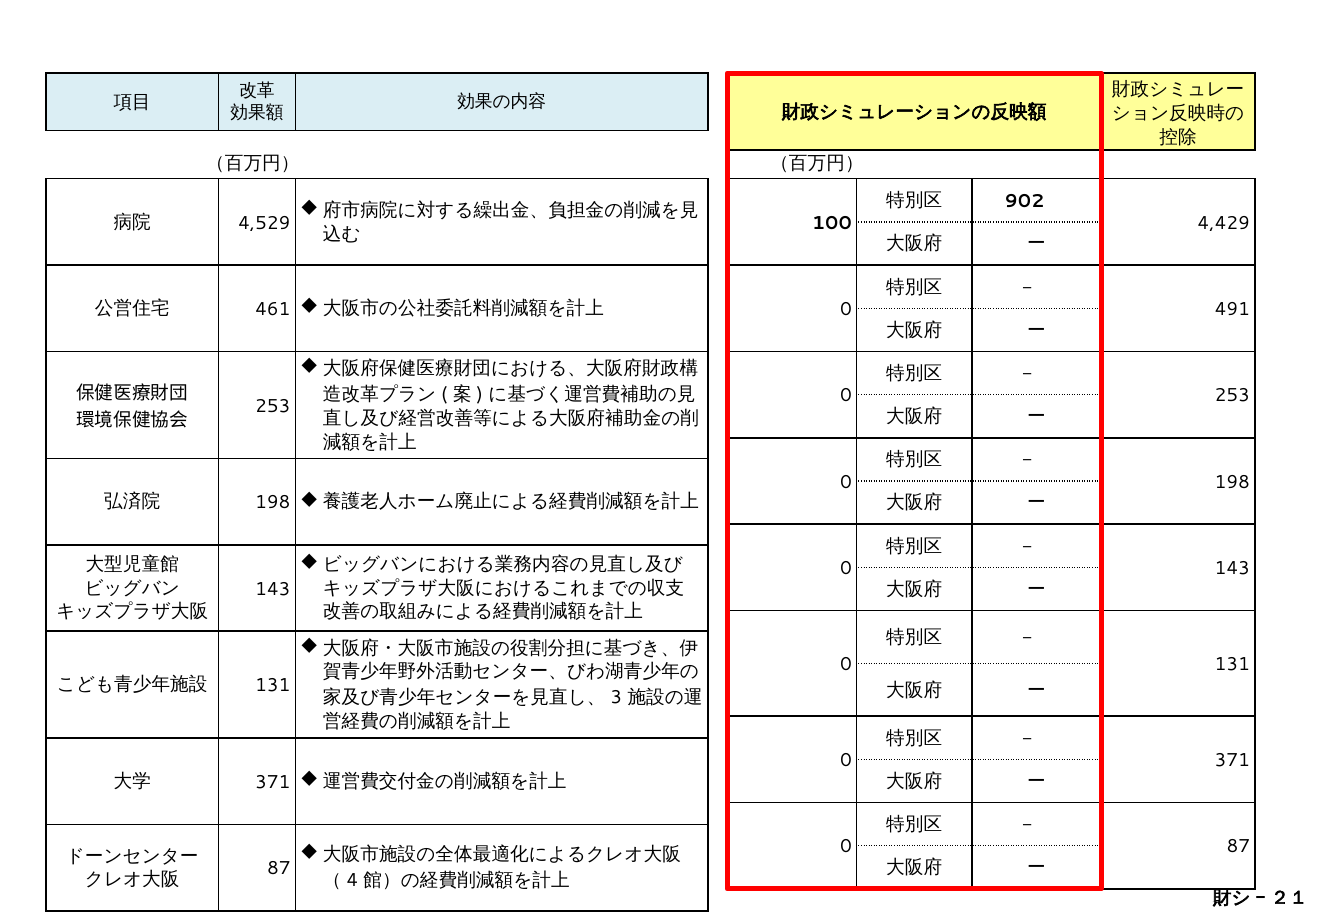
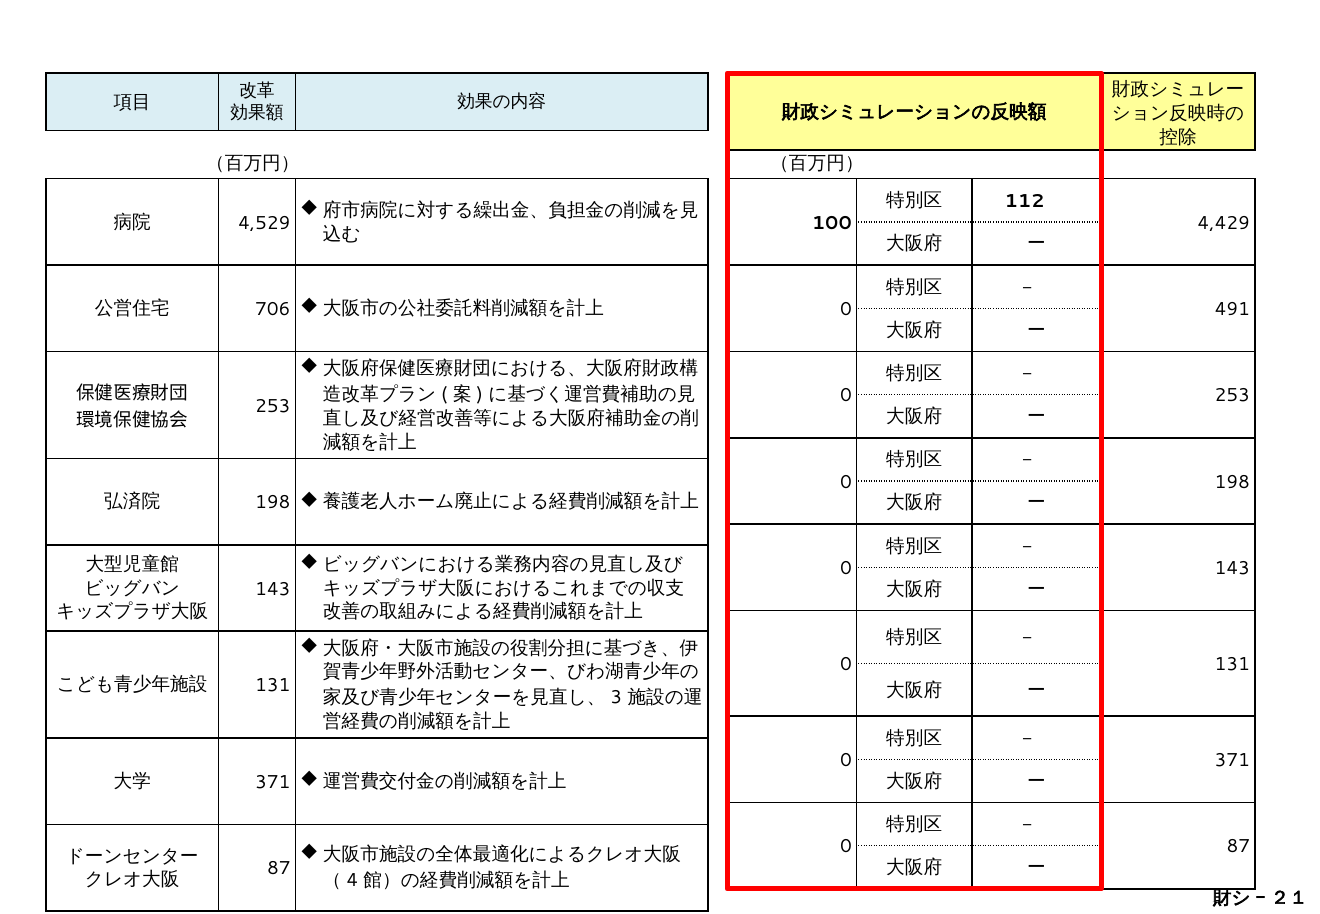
902: 902 -> 112
461: 461 -> 706
